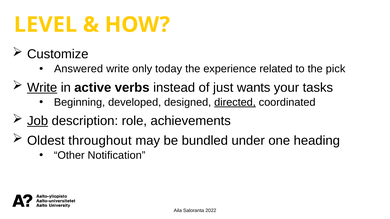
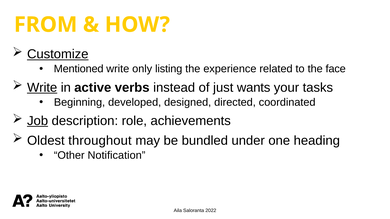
LEVEL: LEVEL -> FROM
Customize underline: none -> present
Answered: Answered -> Mentioned
today: today -> listing
pick: pick -> face
directed underline: present -> none
